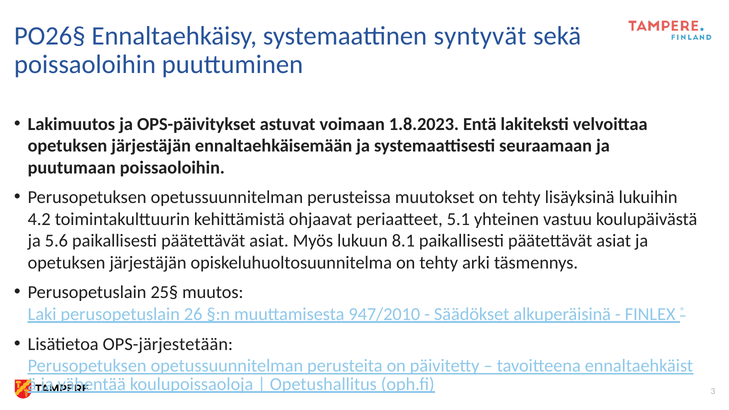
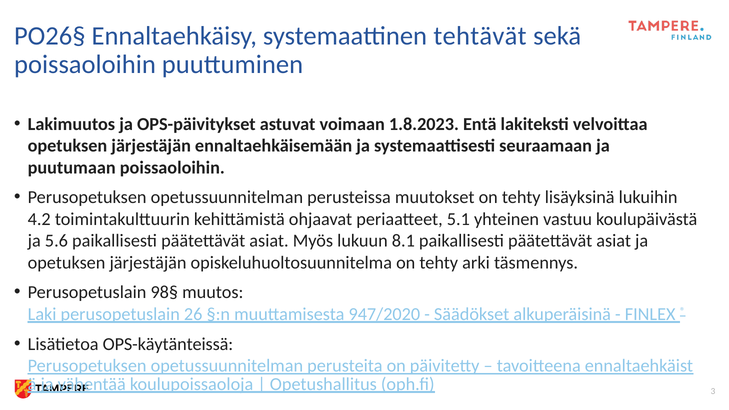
syntyvät: syntyvät -> tehtävät
25§: 25§ -> 98§
947/2010: 947/2010 -> 947/2020
OPS-järjestetään: OPS-järjestetään -> OPS-käytänteissä
